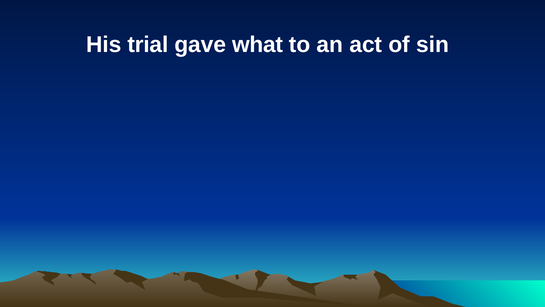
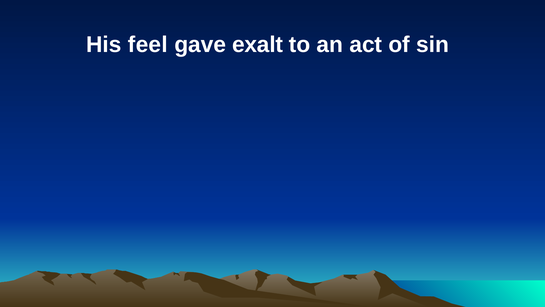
trial: trial -> feel
what: what -> exalt
